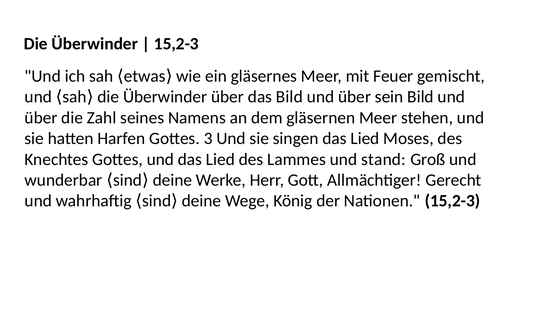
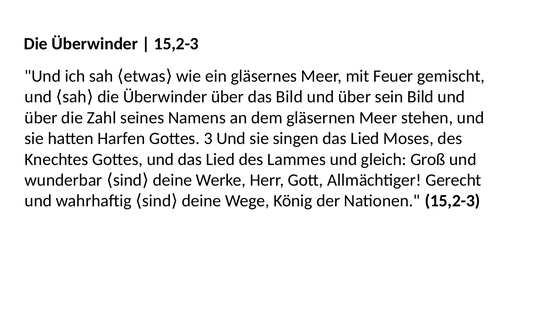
stand: stand -> gleich
